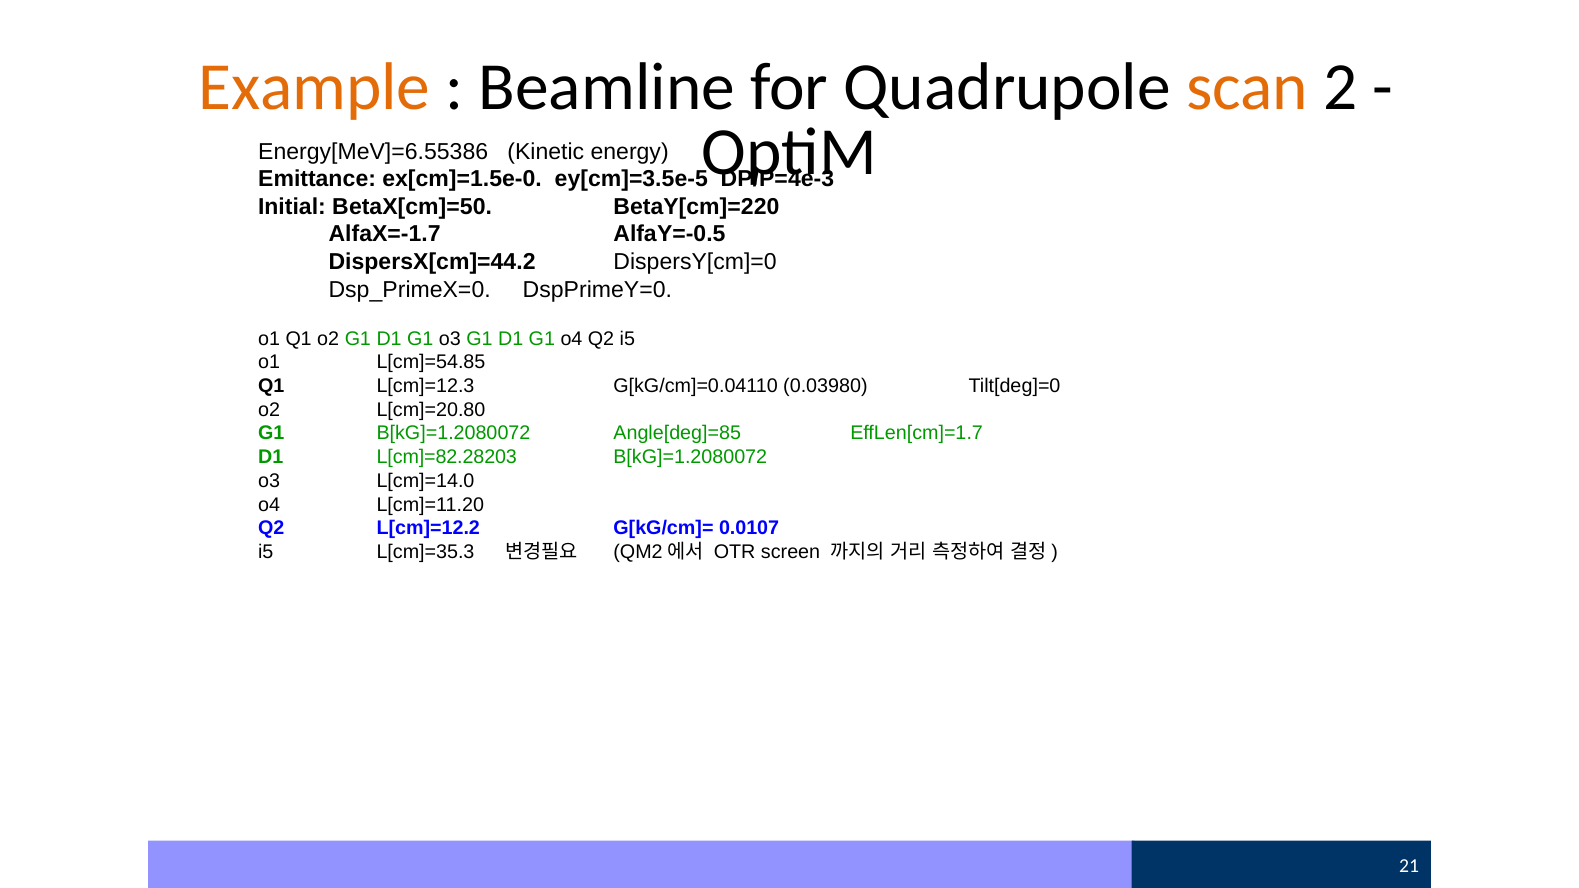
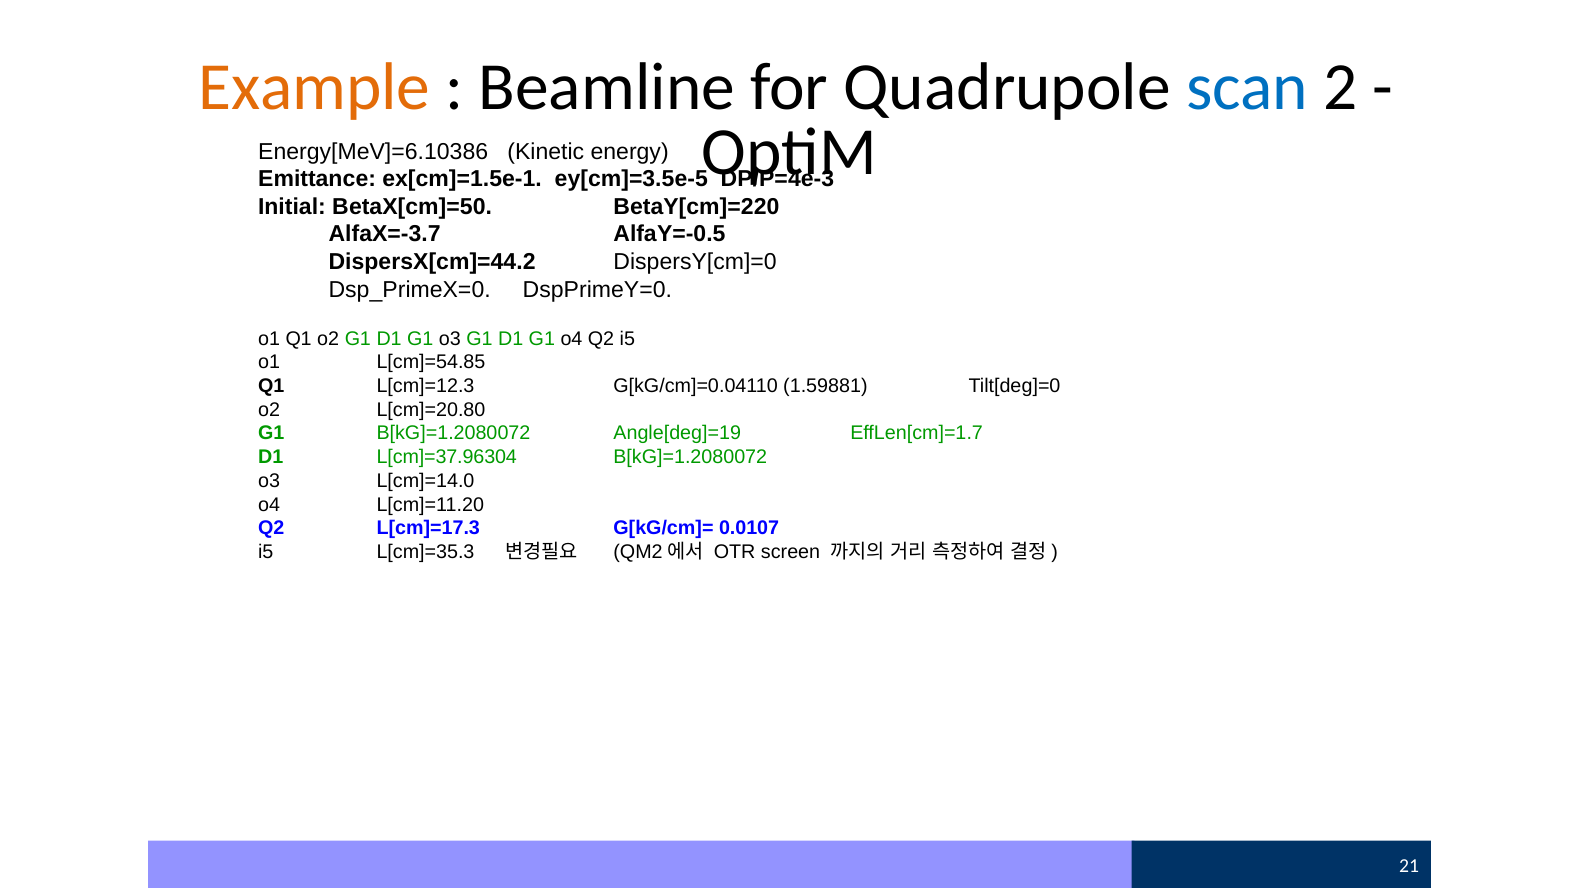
scan colour: orange -> blue
Energy[MeV]=6.55386: Energy[MeV]=6.55386 -> Energy[MeV]=6.10386
ex[cm]=1.5e-0: ex[cm]=1.5e-0 -> ex[cm]=1.5e-1
AlfaX=-1.7: AlfaX=-1.7 -> AlfaX=-3.7
0.03980: 0.03980 -> 1.59881
Angle[deg]=85: Angle[deg]=85 -> Angle[deg]=19
L[cm]=82.28203: L[cm]=82.28203 -> L[cm]=37.96304
L[cm]=12.2: L[cm]=12.2 -> L[cm]=17.3
